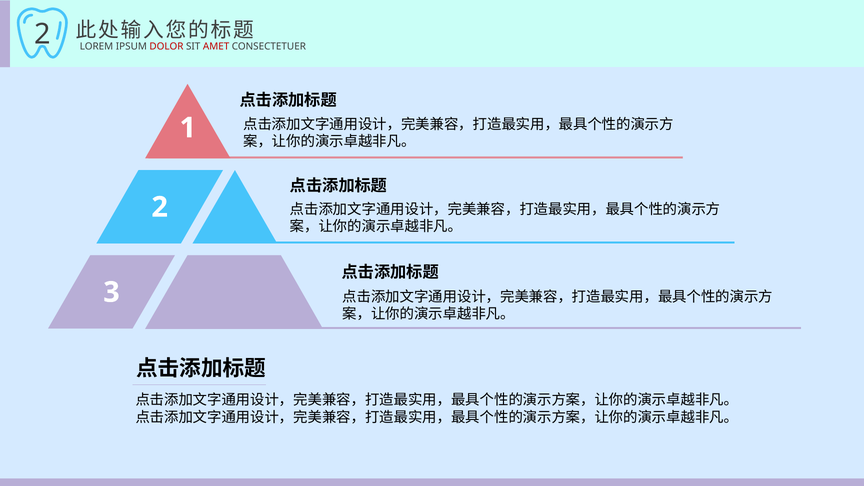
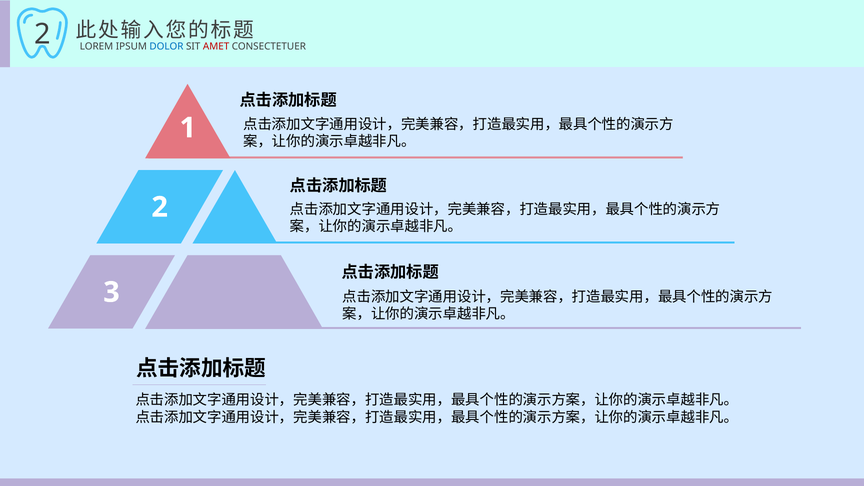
DOLOR colour: red -> blue
